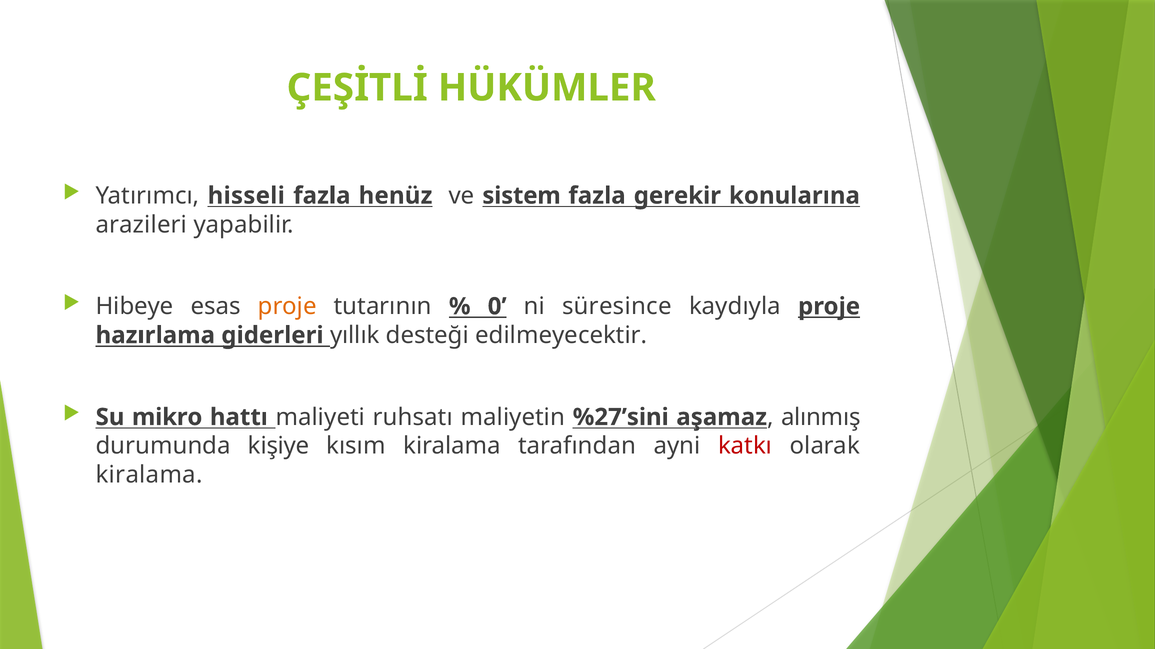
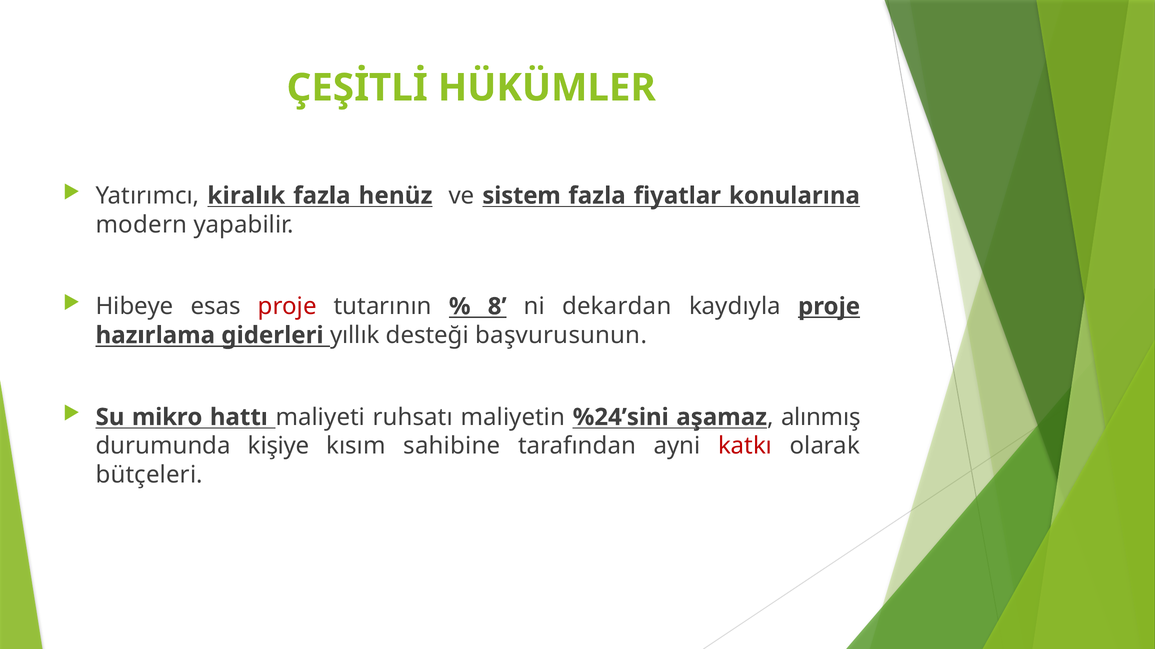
hisseli: hisseli -> kiralık
gerekir: gerekir -> fiyatlar
arazileri: arazileri -> modern
proje at (287, 307) colour: orange -> red
0: 0 -> 8
süresince: süresince -> dekardan
edilmeyecektir: edilmeyecektir -> başvurusunun
%27’sini: %27’sini -> %24’sini
kısım kiralama: kiralama -> sahibine
kiralama at (149, 475): kiralama -> bütçeleri
